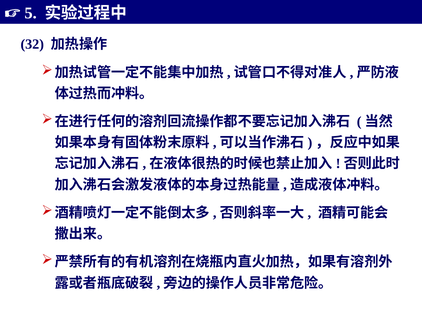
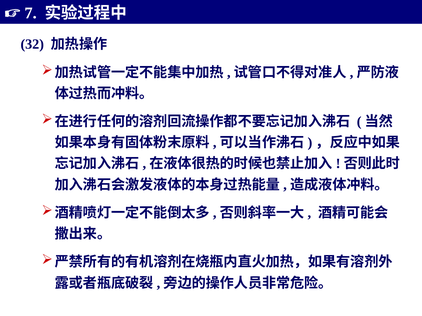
5: 5 -> 7
